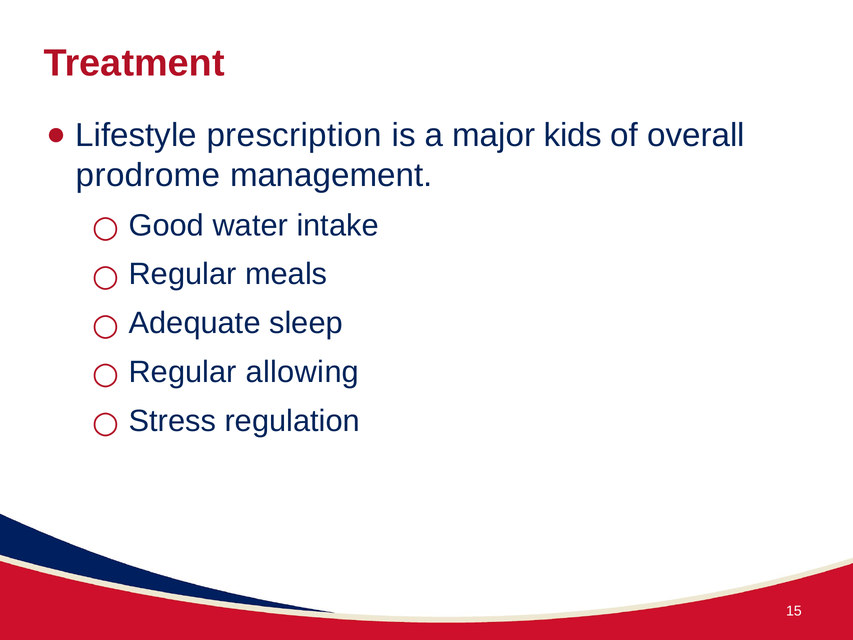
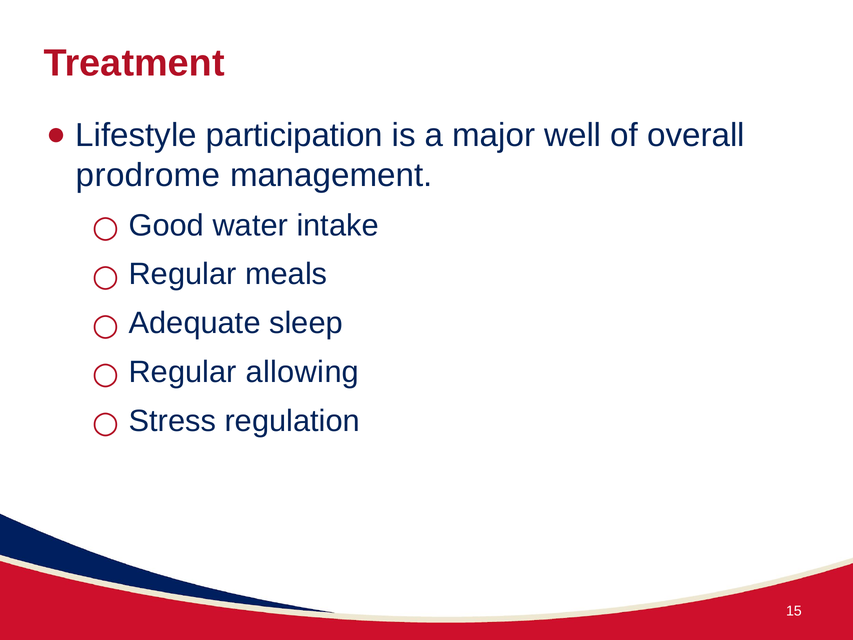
prescription: prescription -> participation
kids: kids -> well
